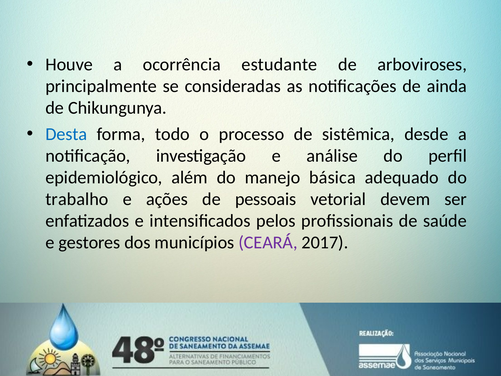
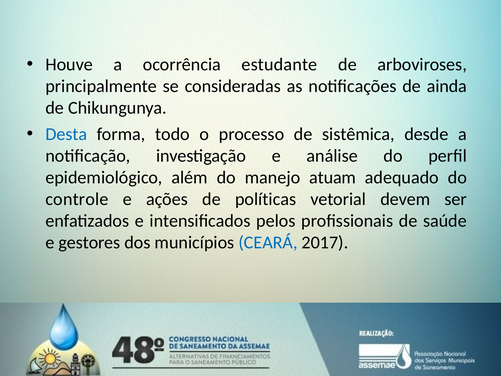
básica: básica -> atuam
trabalho: trabalho -> controle
pessoais: pessoais -> políticas
CEARÁ colour: purple -> blue
